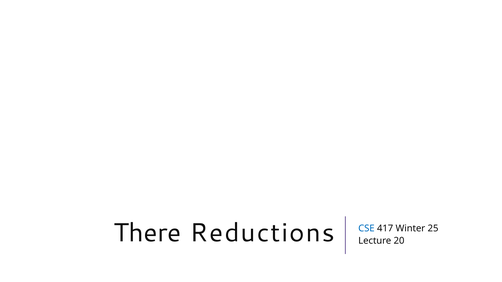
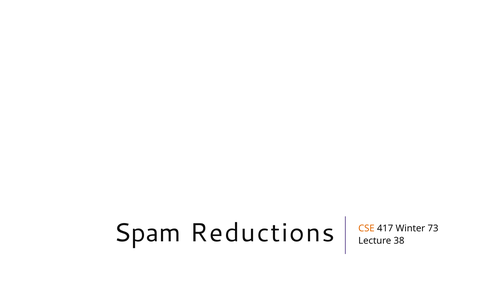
There: There -> Spam
CSE colour: blue -> orange
25: 25 -> 73
20: 20 -> 38
